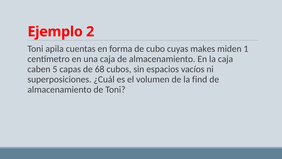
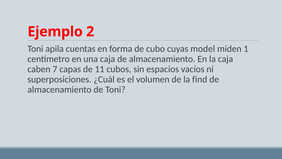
makes: makes -> model
5: 5 -> 7
68: 68 -> 11
